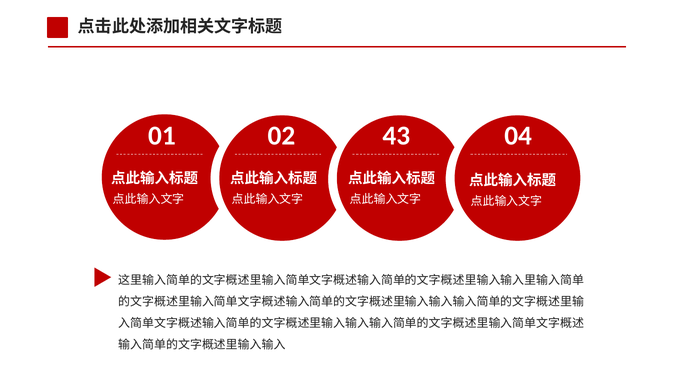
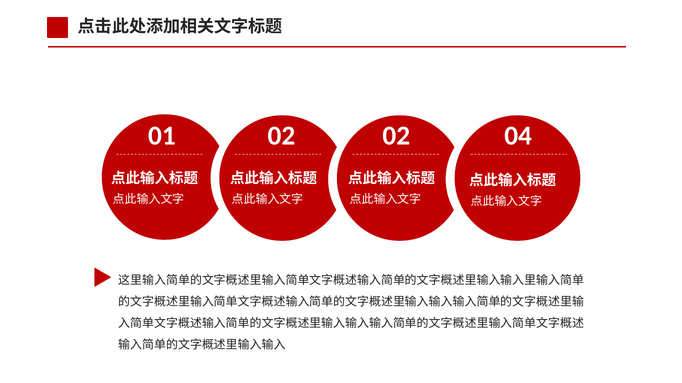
02 43: 43 -> 02
